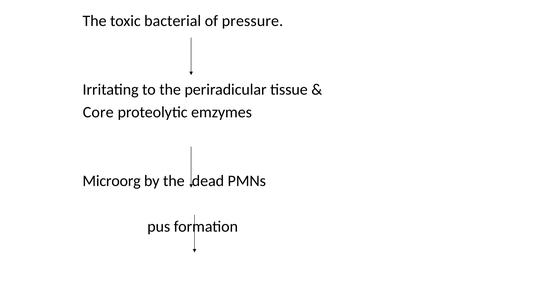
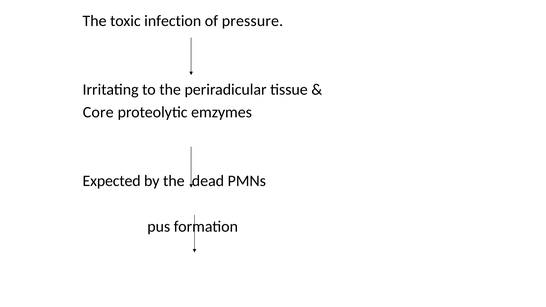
bacterial: bacterial -> infection
Microorg: Microorg -> Expected
